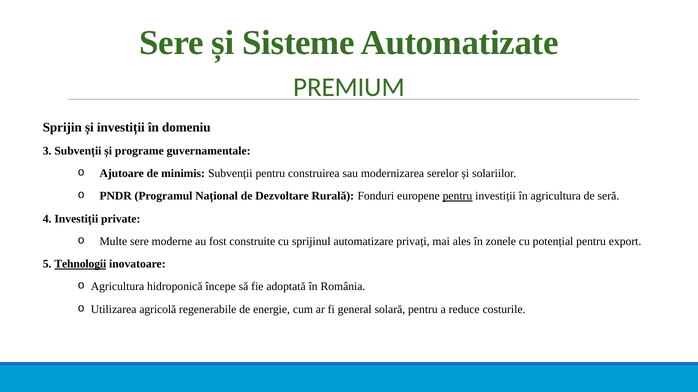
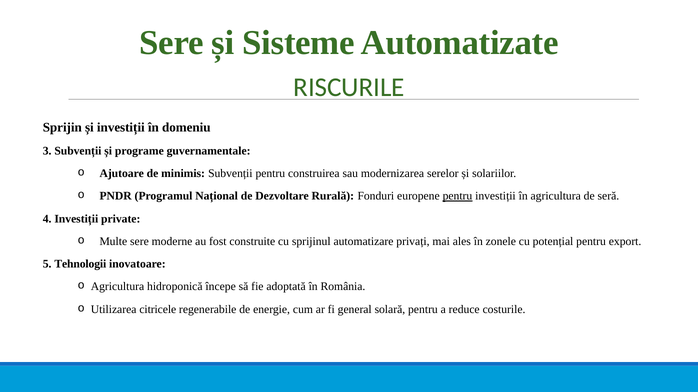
PREMIUM: PREMIUM -> RISCURILE
Tehnologii underline: present -> none
agricolă: agricolă -> citricele
